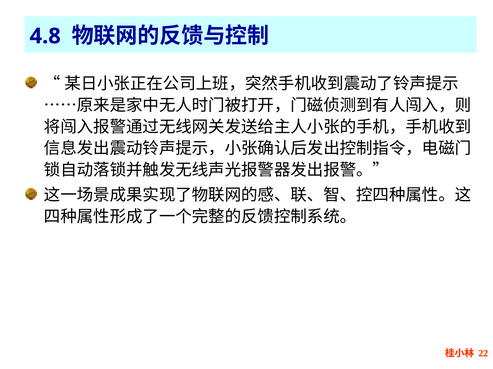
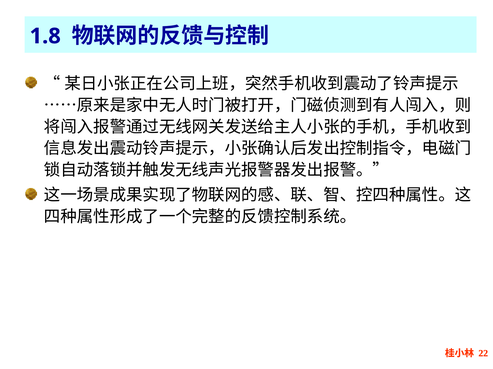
4.8: 4.8 -> 1.8
